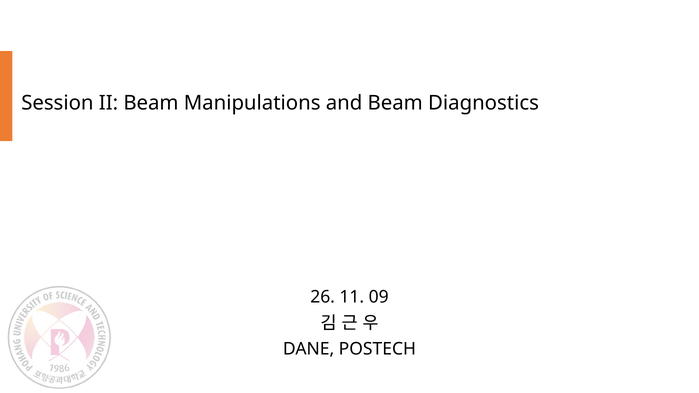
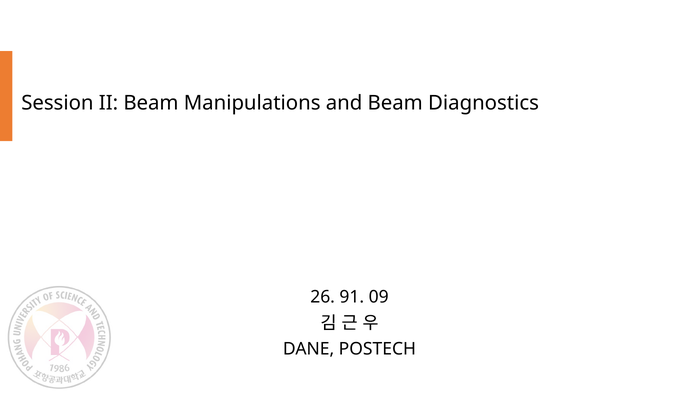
11: 11 -> 91
